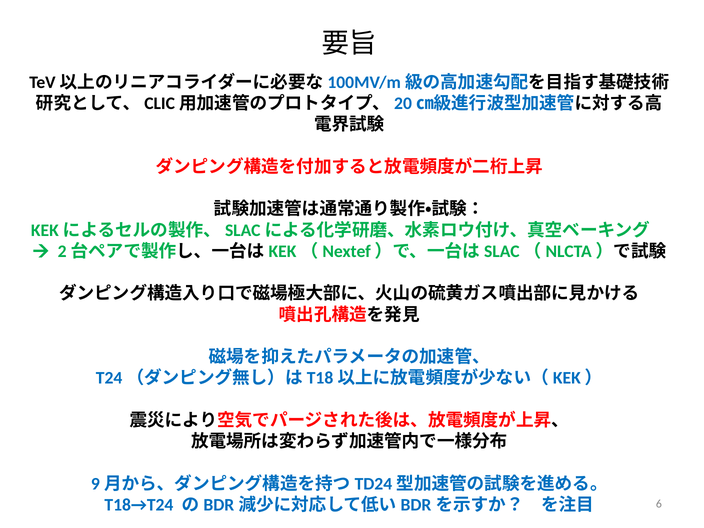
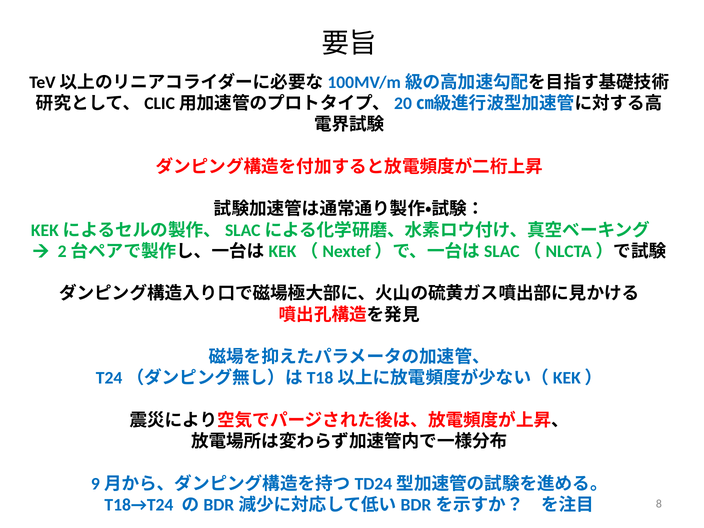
6: 6 -> 8
